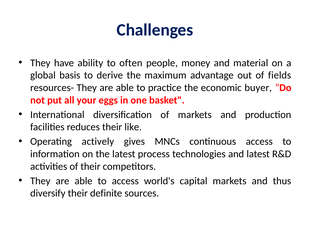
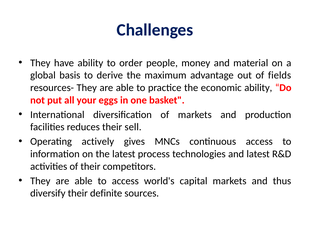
often: often -> order
economic buyer: buyer -> ability
like: like -> sell
